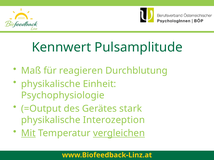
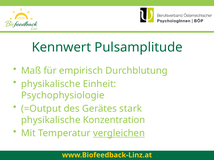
reagieren: reagieren -> empirisch
Interozeption: Interozeption -> Konzentration
Mit underline: present -> none
